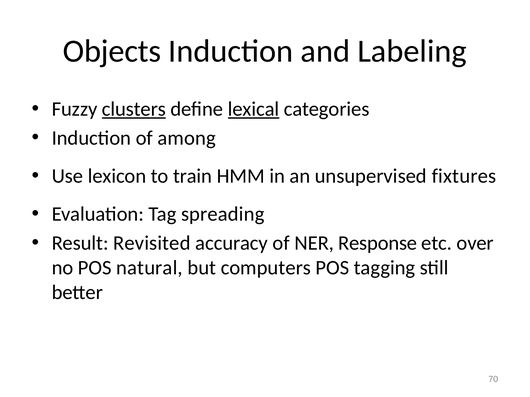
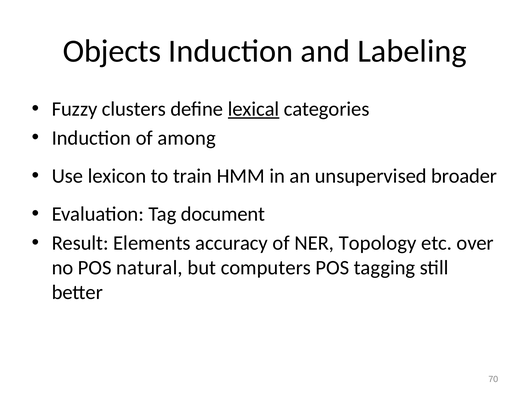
clusters underline: present -> none
fixtures: fixtures -> broader
spreading: spreading -> document
Revisited: Revisited -> Elements
Response: Response -> Topology
